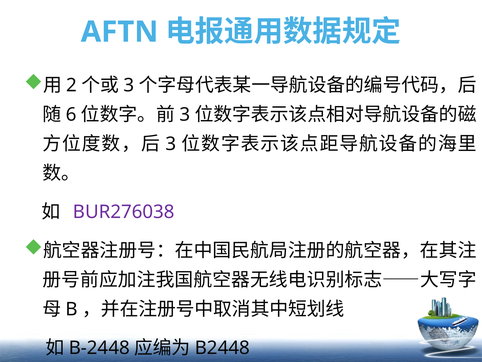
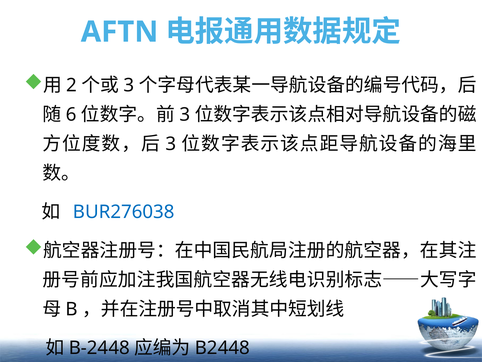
BUR276038 colour: purple -> blue
